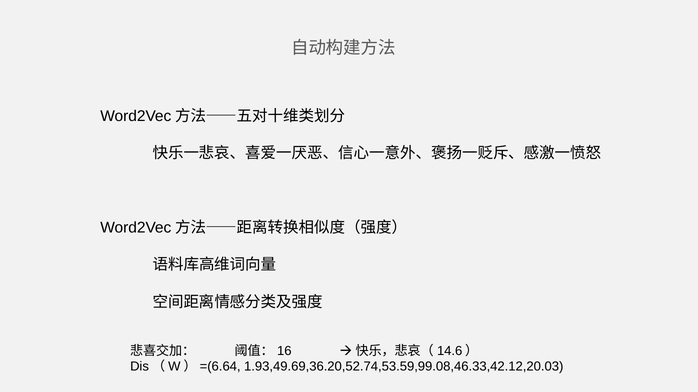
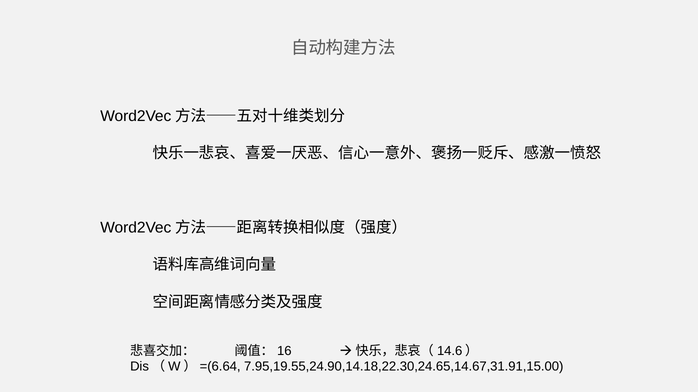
1.93,49.69,36.20,52.74,53.59,99.08,46.33,42.12,20.03: 1.93,49.69,36.20,52.74,53.59,99.08,46.33,42.12,20.03 -> 7.95,19.55,24.90,14.18,22.30,24.65,14.67,31.91,15.00
